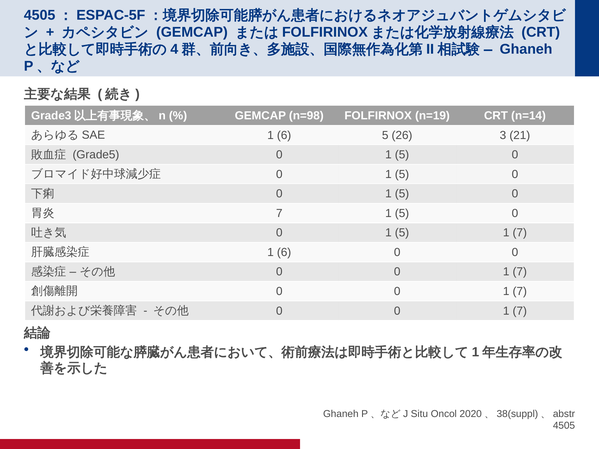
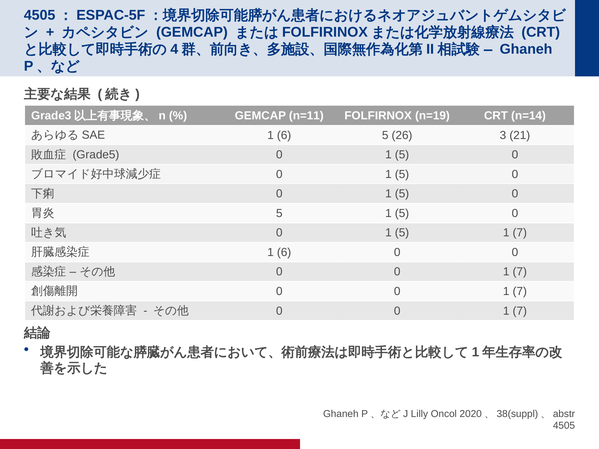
n=98: n=98 -> n=11
7 at (279, 213): 7 -> 5
Situ: Situ -> Lilly
